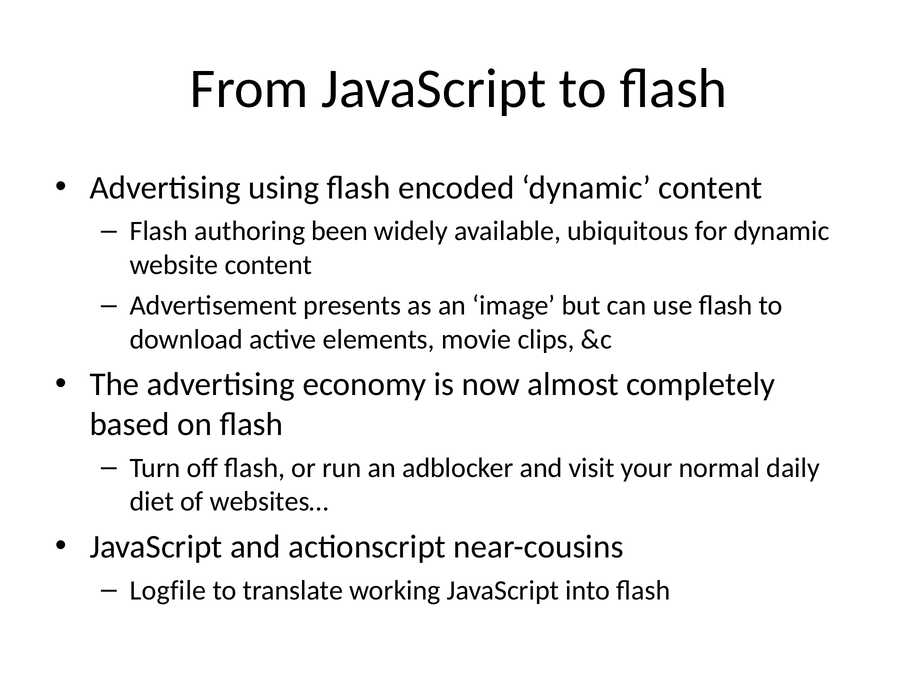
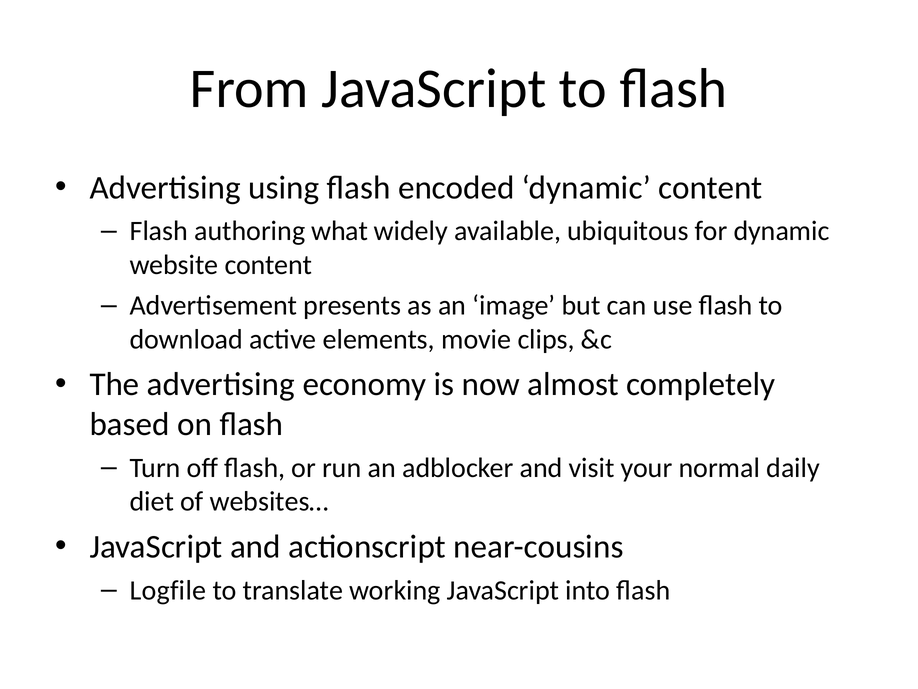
been: been -> what
